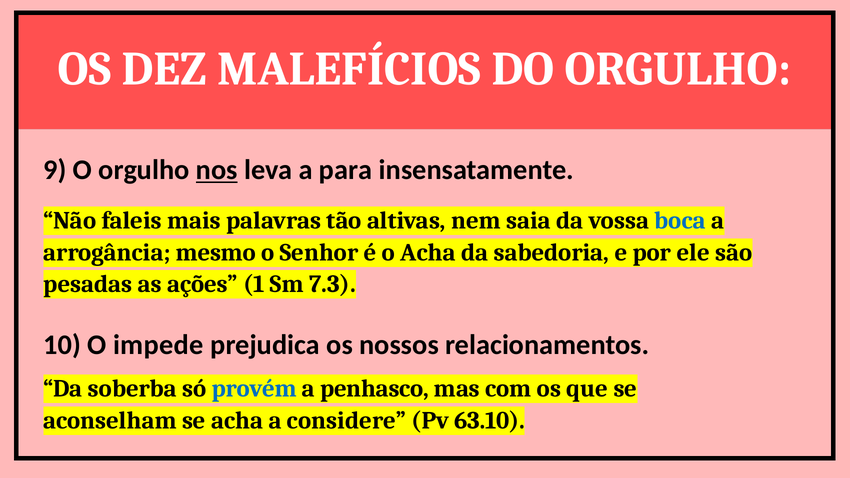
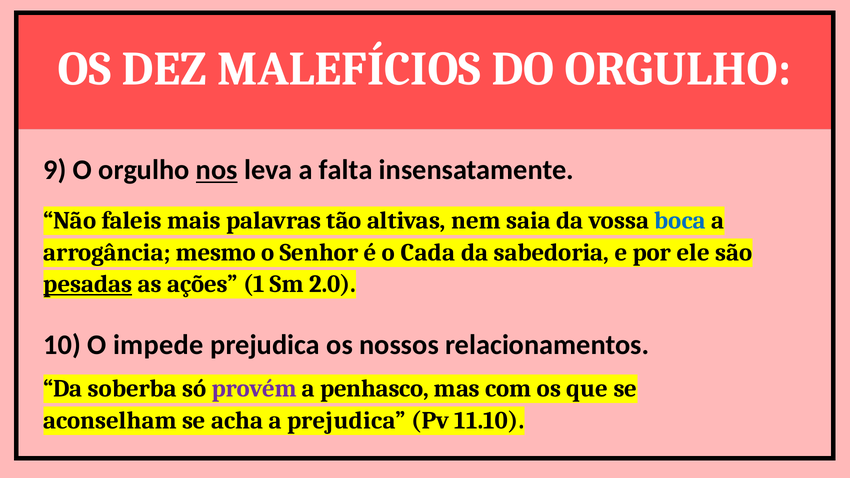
para: para -> falta
o Acha: Acha -> Cada
pesadas underline: none -> present
7.3: 7.3 -> 2.0
provém colour: blue -> purple
a considere: considere -> prejudica
63.10: 63.10 -> 11.10
